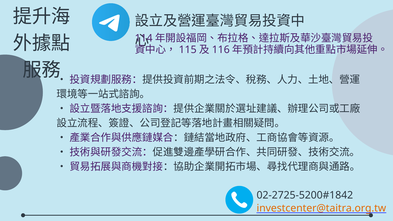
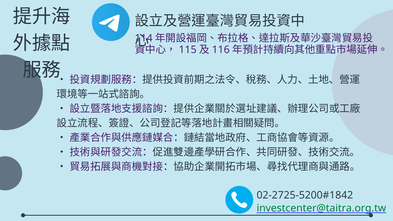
investcenter@taitra.org.tw colour: orange -> green
